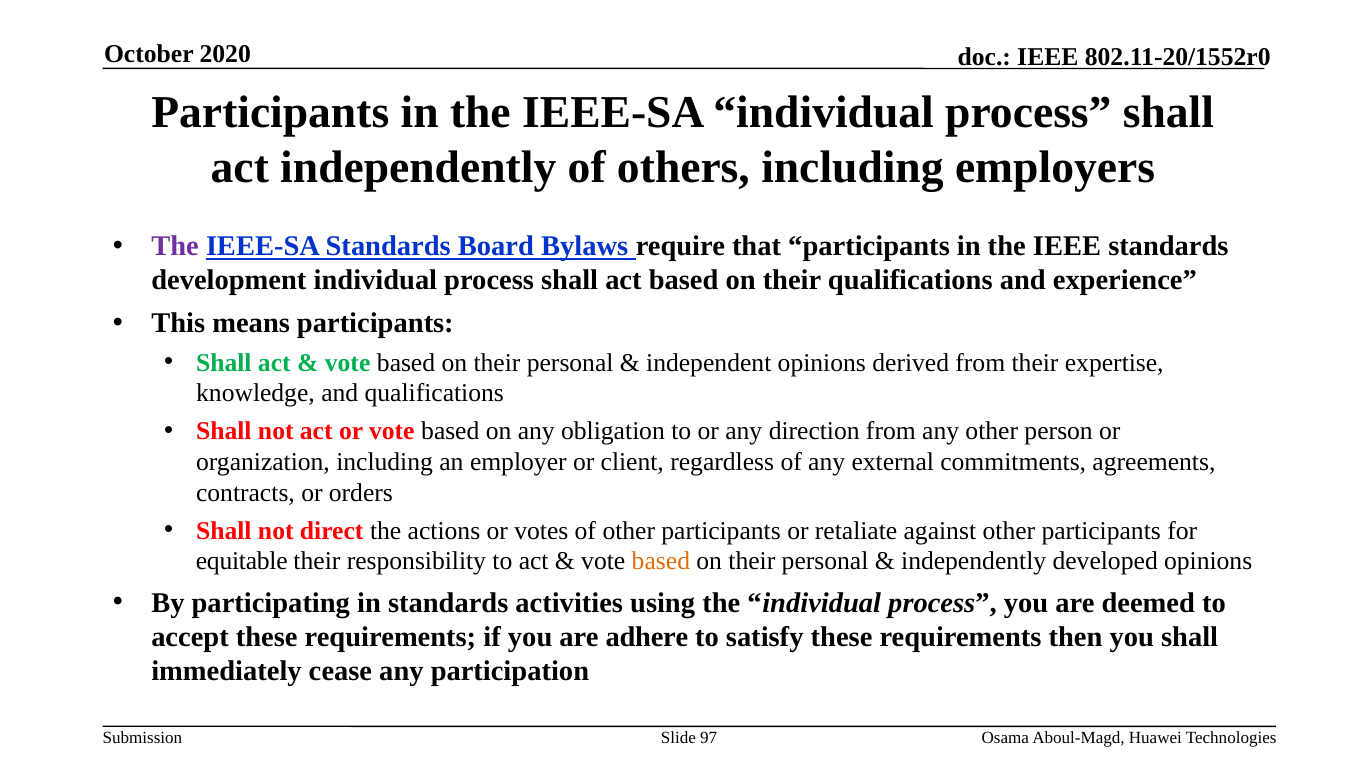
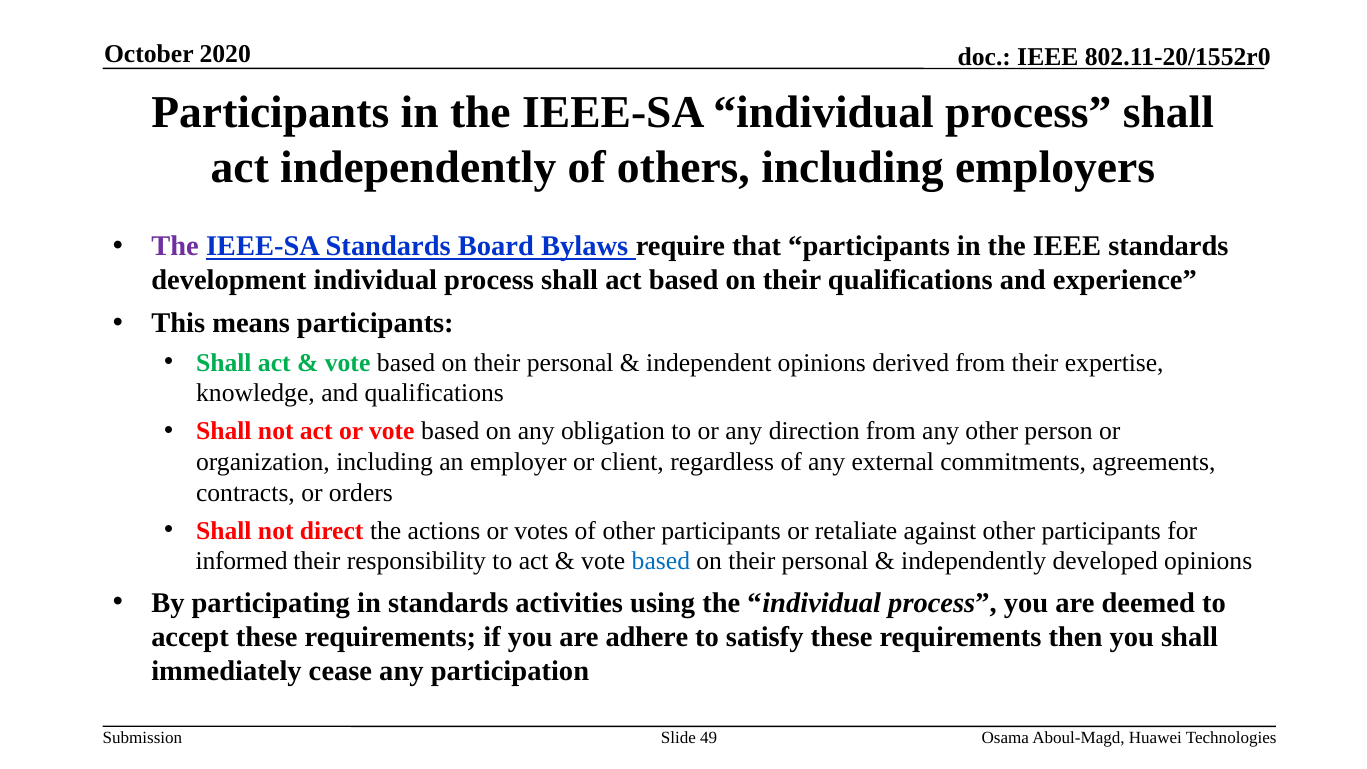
equitable: equitable -> informed
based at (661, 561) colour: orange -> blue
97: 97 -> 49
